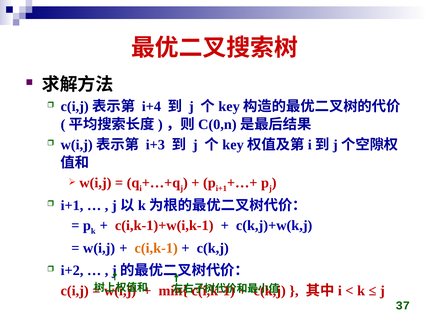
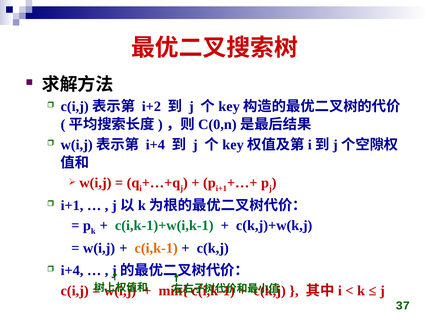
i+4: i+4 -> i+2
i+3 at (155, 145): i+3 -> i+4
c(i,k-1)+w(i,k-1 colour: red -> green
i+2 at (72, 271): i+2 -> i+4
